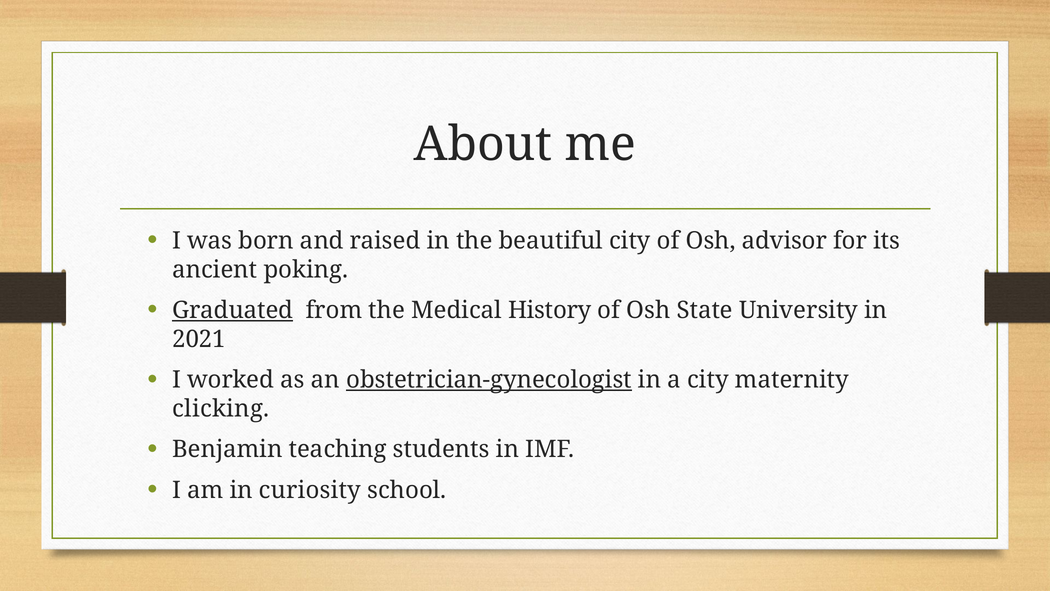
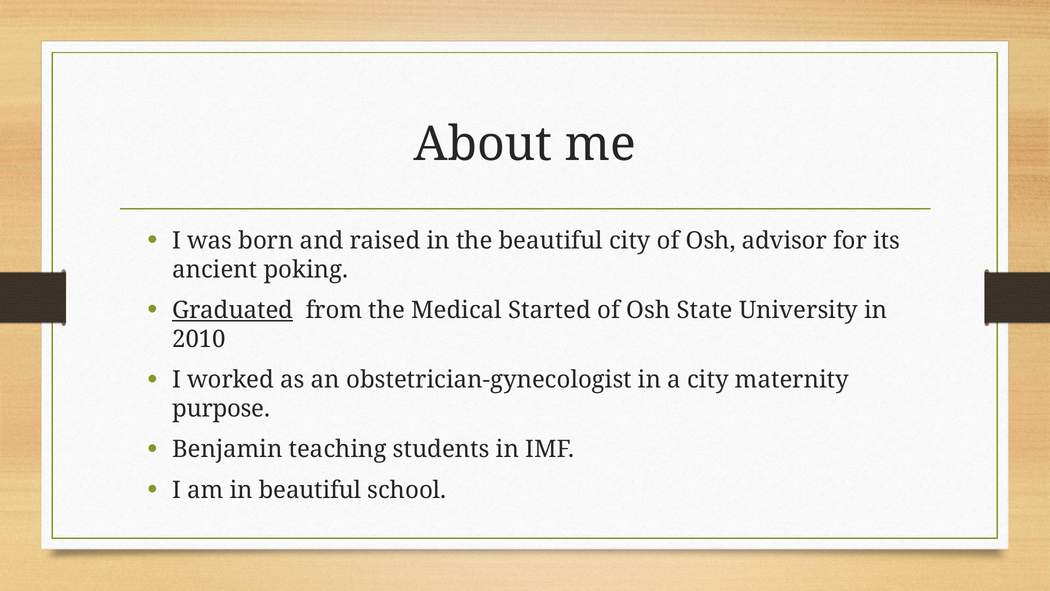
History: History -> Started
2021: 2021 -> 2010
obstetrician-gynecologist underline: present -> none
clicking: clicking -> purpose
in curiosity: curiosity -> beautiful
